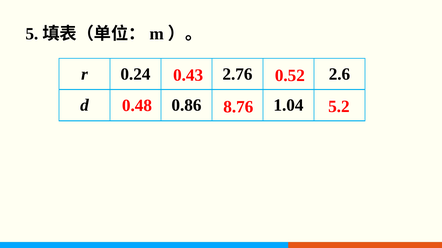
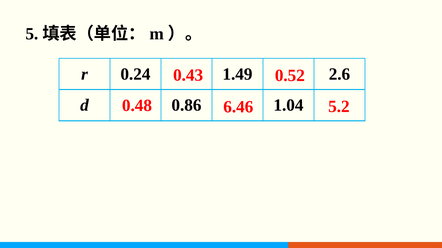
2.76: 2.76 -> 1.49
8.76: 8.76 -> 6.46
